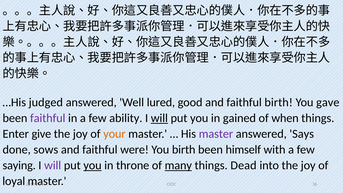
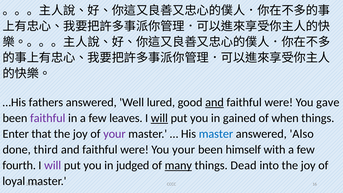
judged: judged -> fathers
and at (214, 102) underline: none -> present
birth at (279, 102): birth -> were
ability: ability -> leaves
give: give -> that
your at (114, 134) colour: orange -> purple
master at (216, 134) colour: purple -> blue
Says: Says -> Also
sows: sows -> third
You birth: birth -> your
saying: saying -> fourth
you at (92, 165) underline: present -> none
throne: throne -> judged
